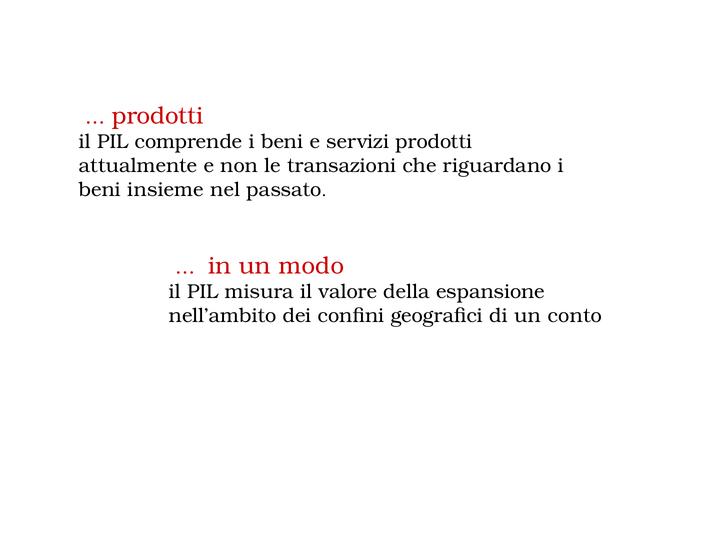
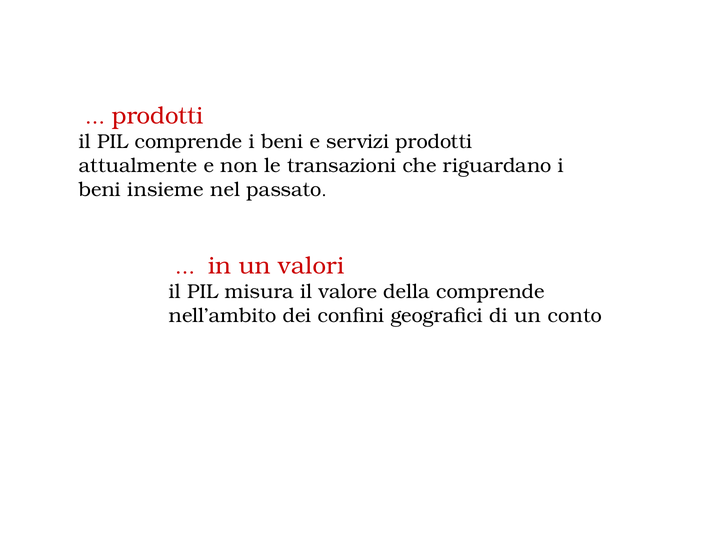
modo: modo -> valori
della espansione: espansione -> comprende
